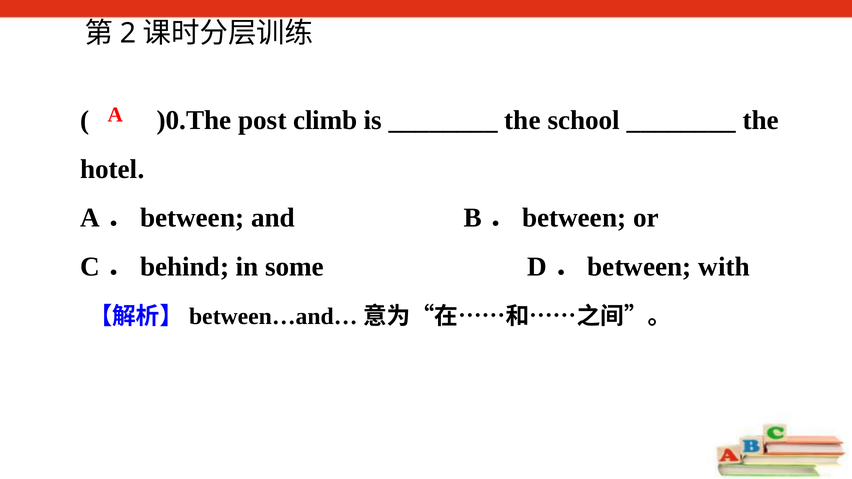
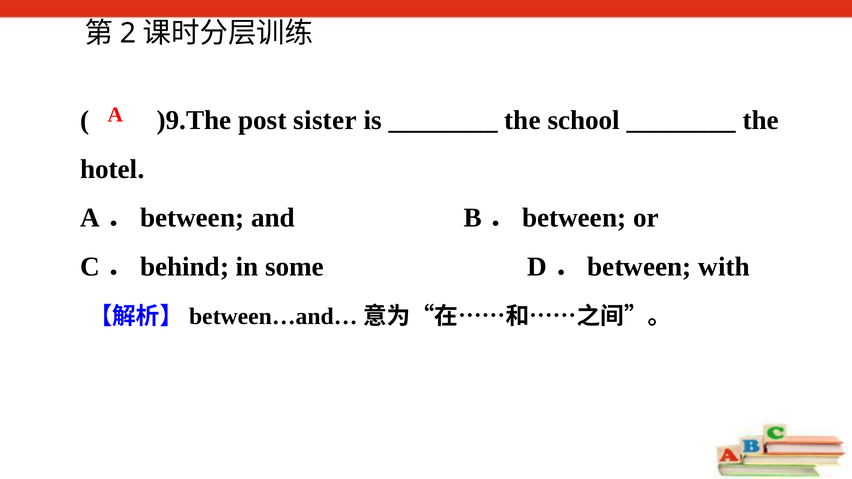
)0.The: )0.The -> )9.The
climb: climb -> sister
